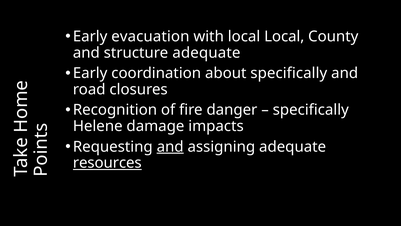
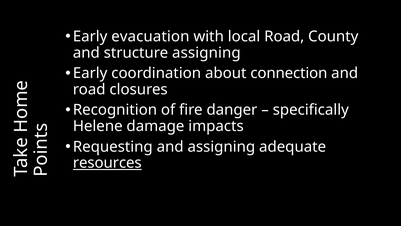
local Local: Local -> Road
structure adequate: adequate -> assigning
about specifically: specifically -> connection
and at (170, 146) underline: present -> none
